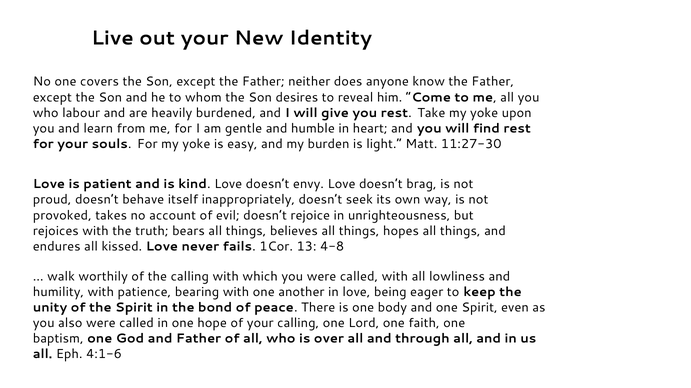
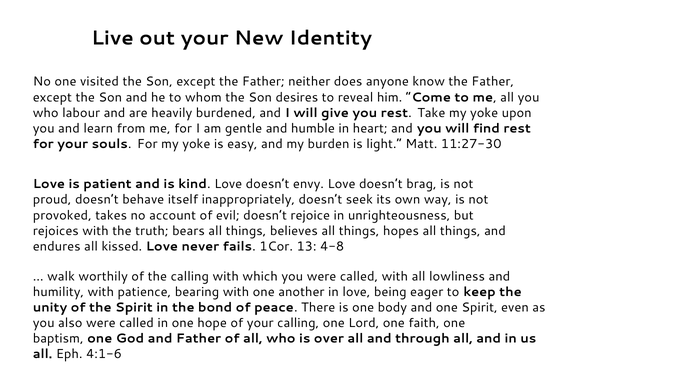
covers: covers -> visited
